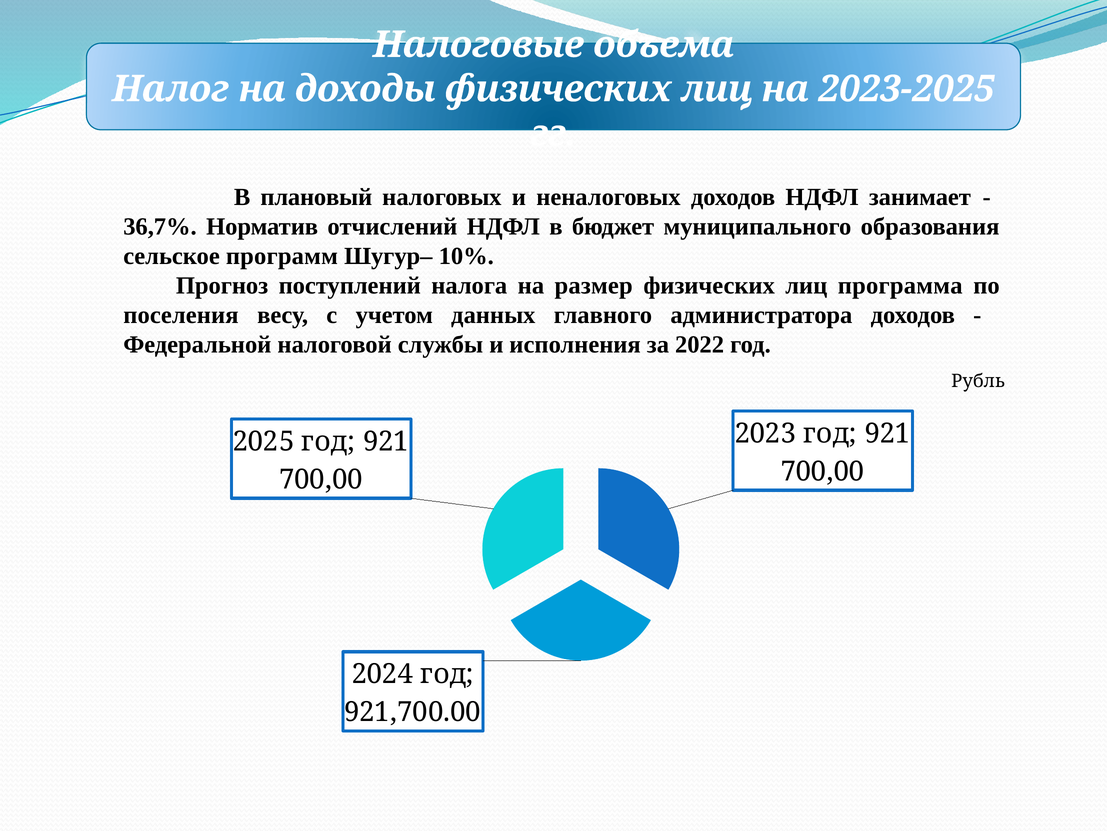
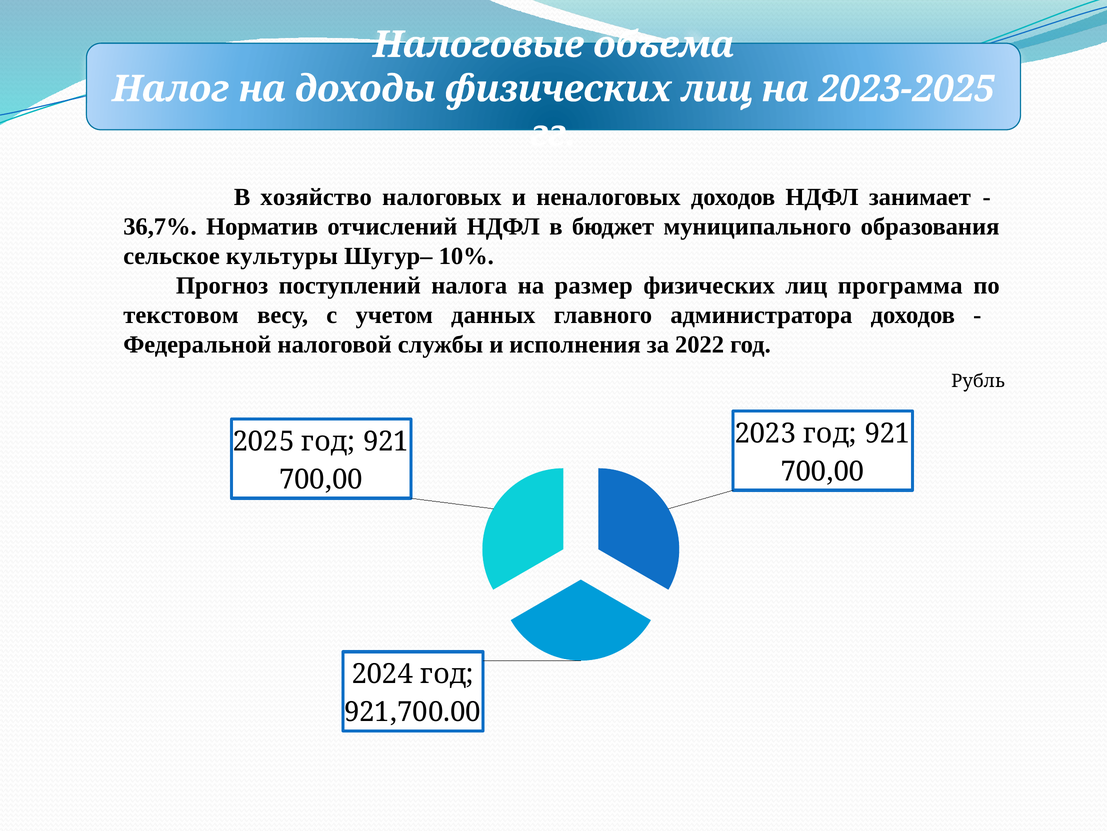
плановый: плановый -> хозяйство
программ: программ -> культуры
поселения: поселения -> текстовом
